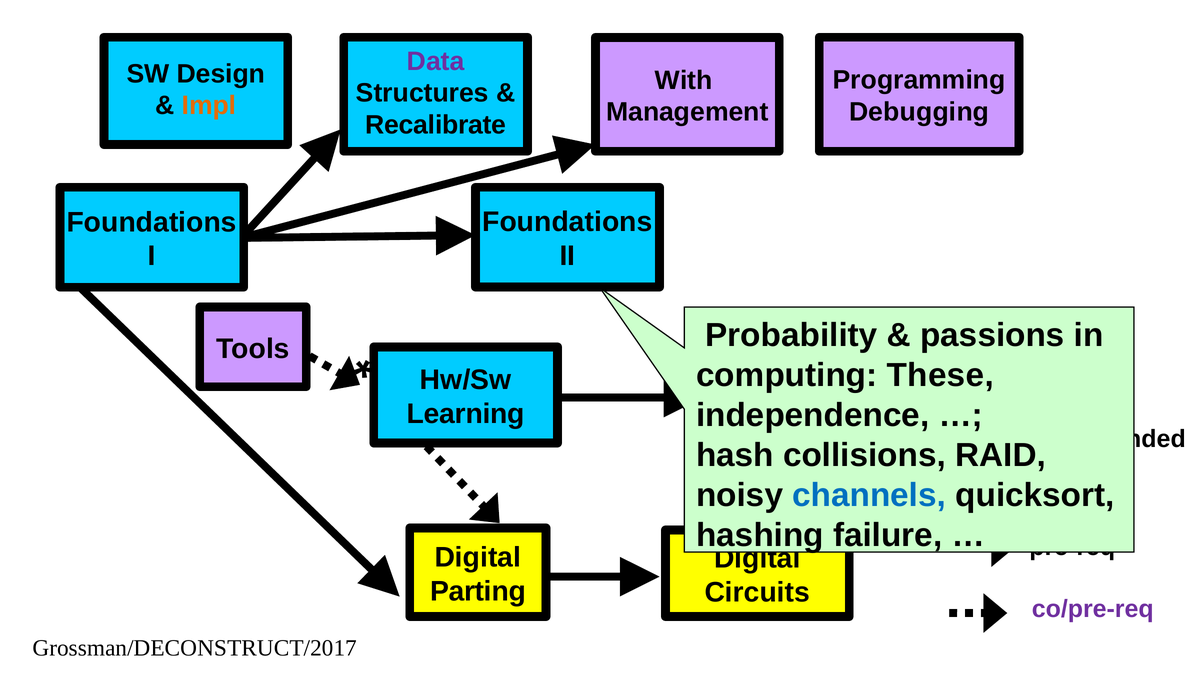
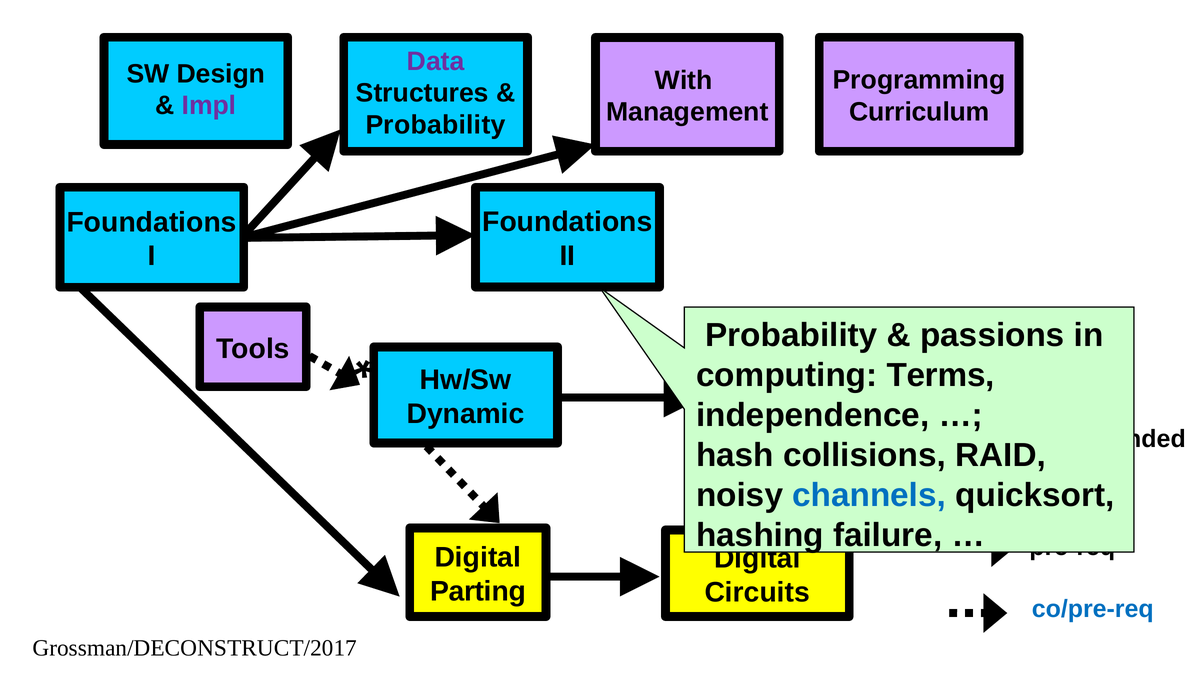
Impl colour: orange -> purple
Debugging: Debugging -> Curriculum
Recalibrate at (436, 125): Recalibrate -> Probability
These: These -> Terms
Learning: Learning -> Dynamic
co/pre-req colour: purple -> blue
